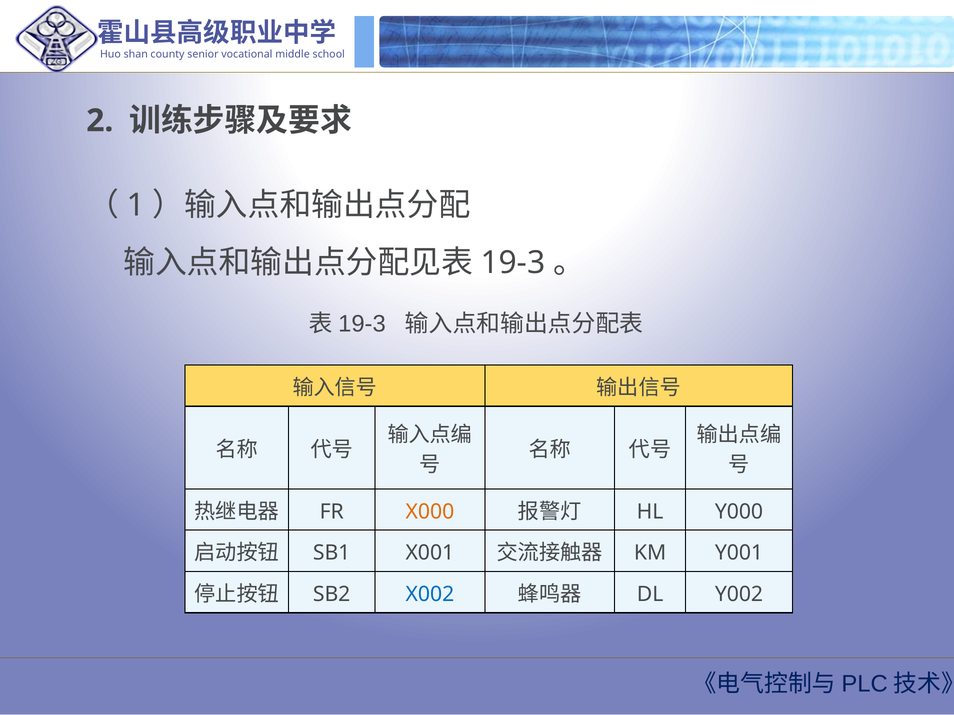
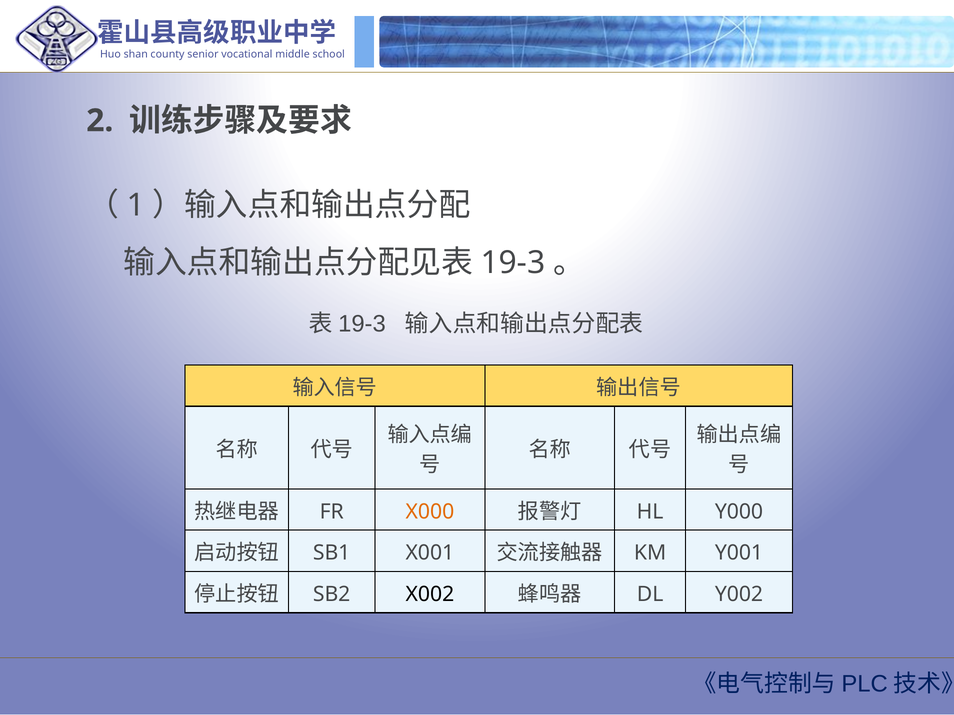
X002 colour: blue -> black
